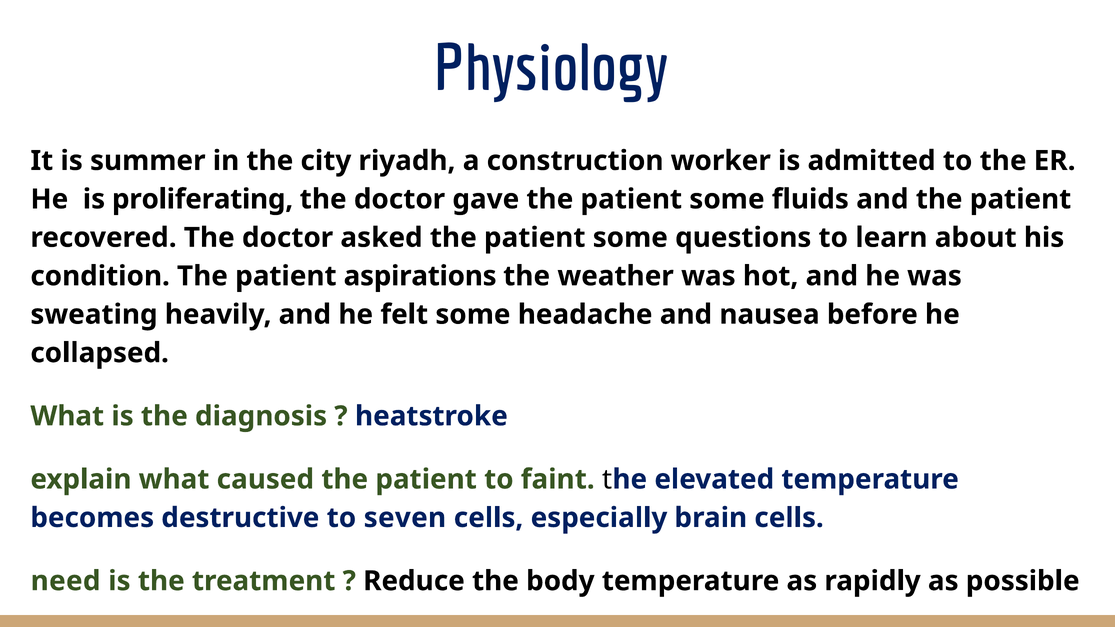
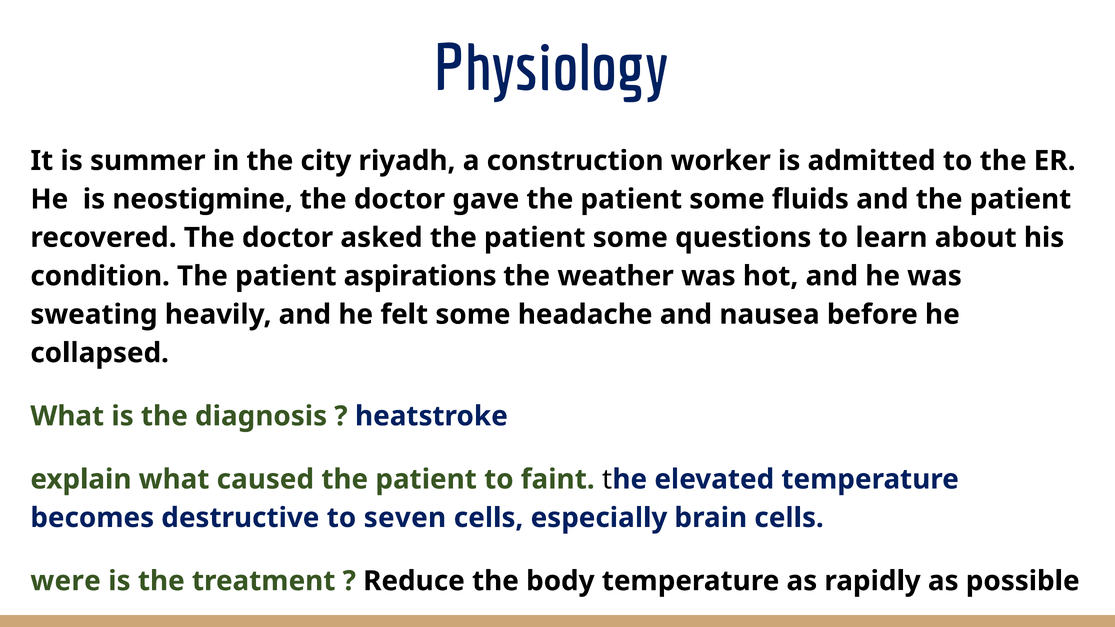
proliferating: proliferating -> neostigmine
need: need -> were
